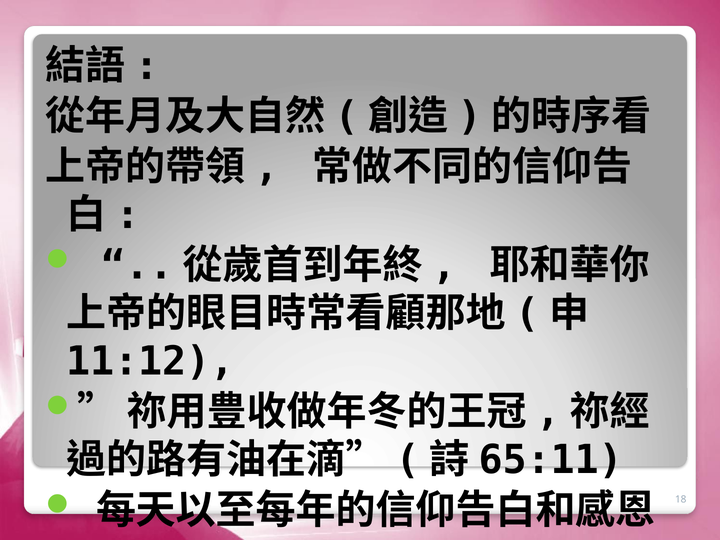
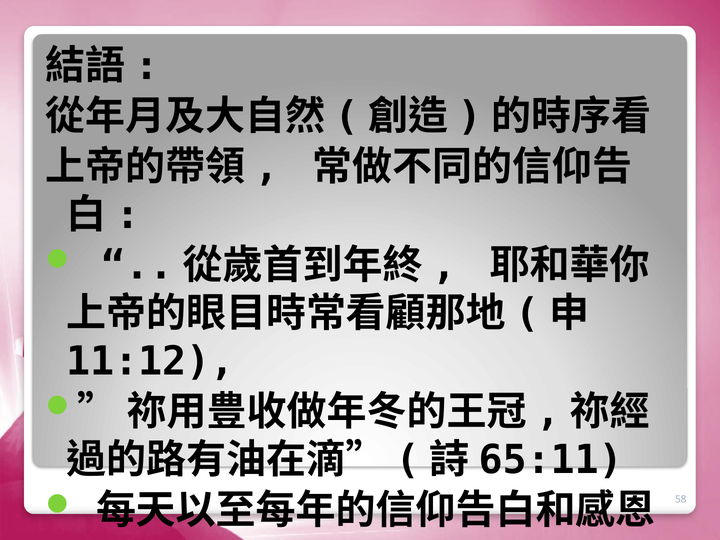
18: 18 -> 58
